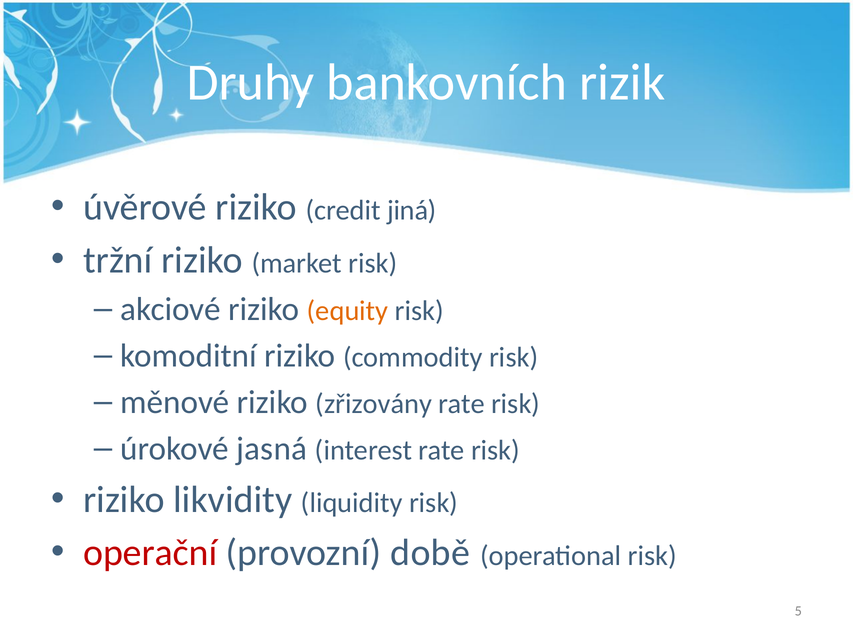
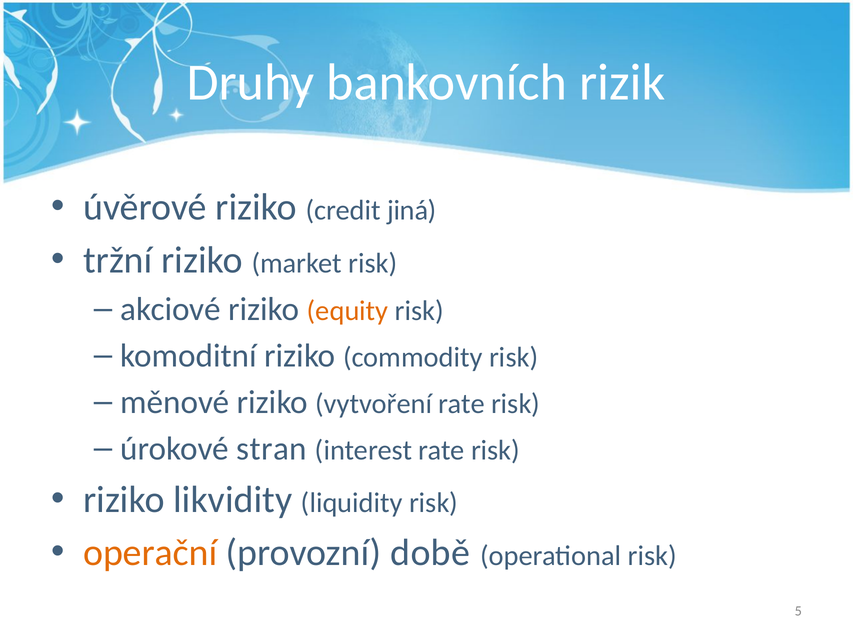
zřizovány: zřizovány -> vytvoření
jasná: jasná -> stran
operační colour: red -> orange
